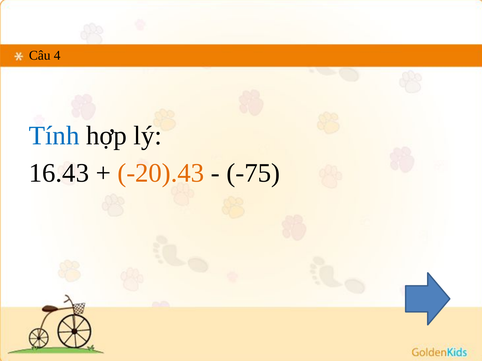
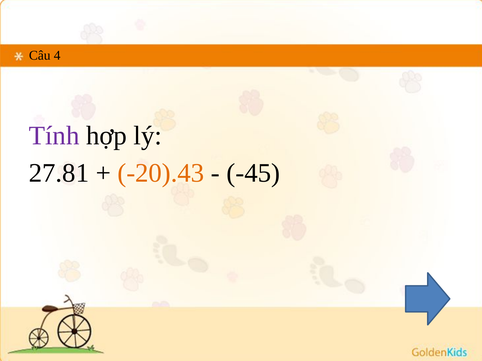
Tính colour: blue -> purple
16.43: 16.43 -> 27.81
-75: -75 -> -45
